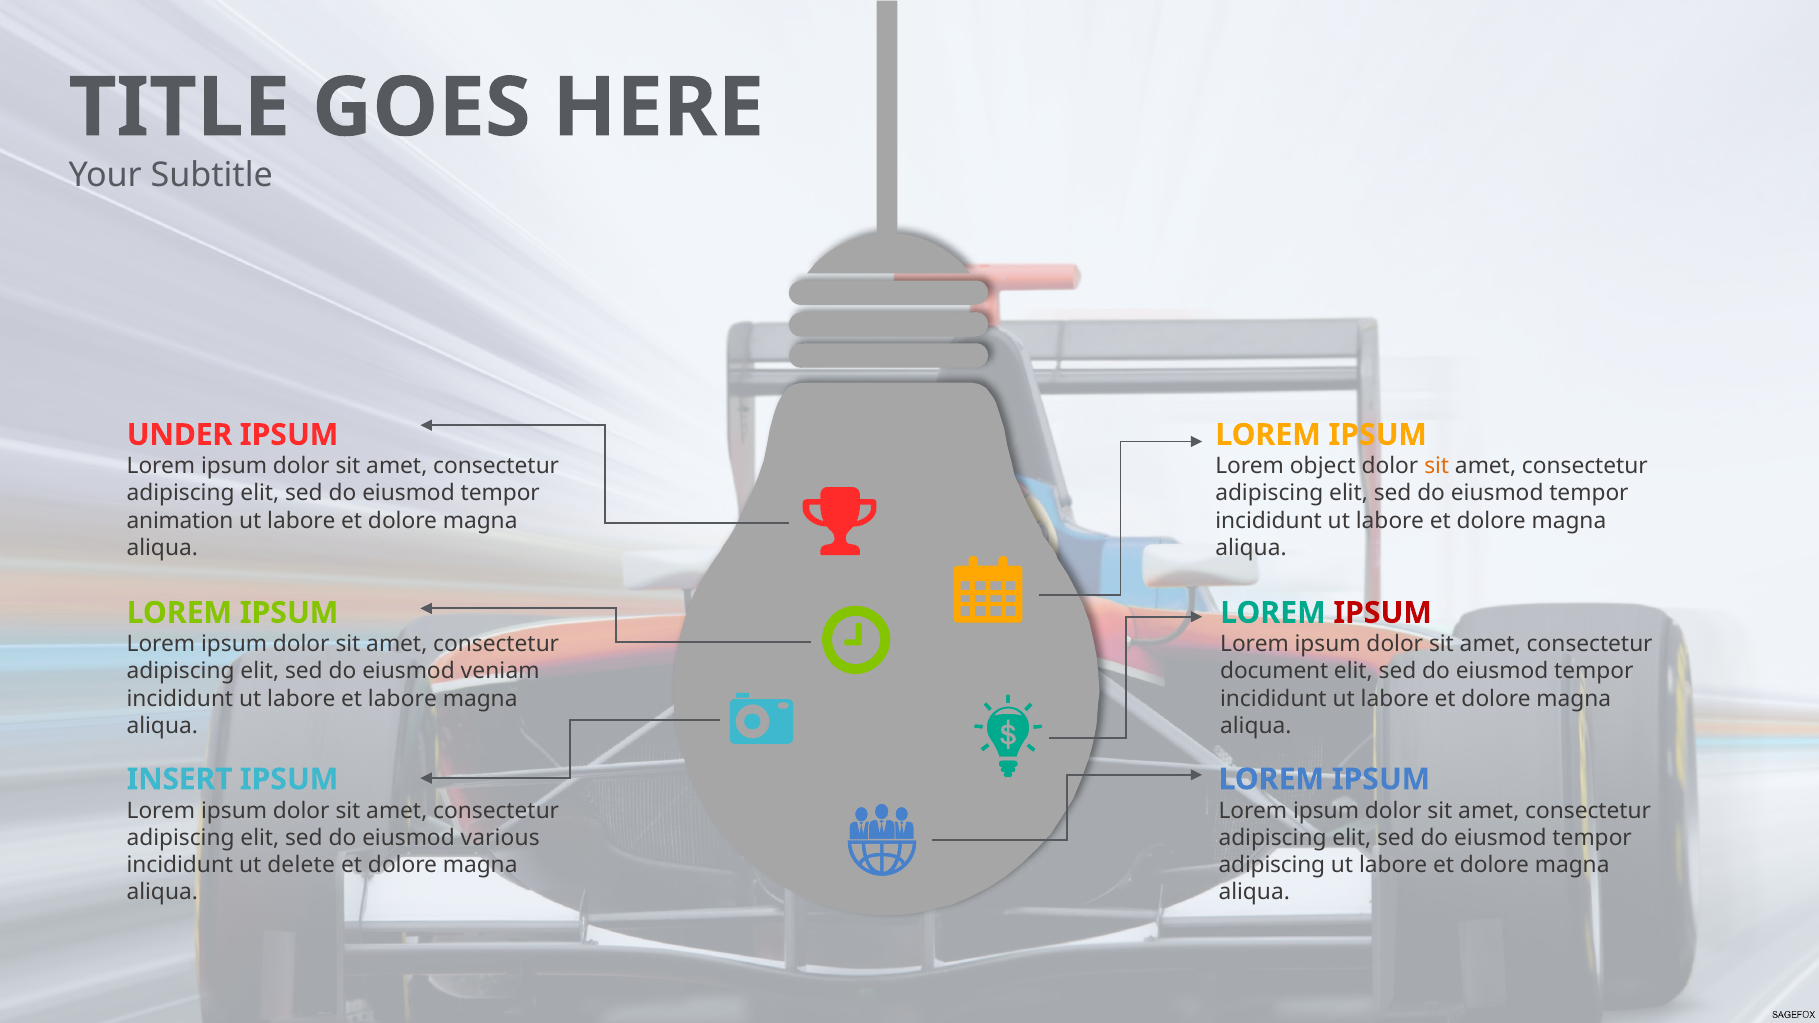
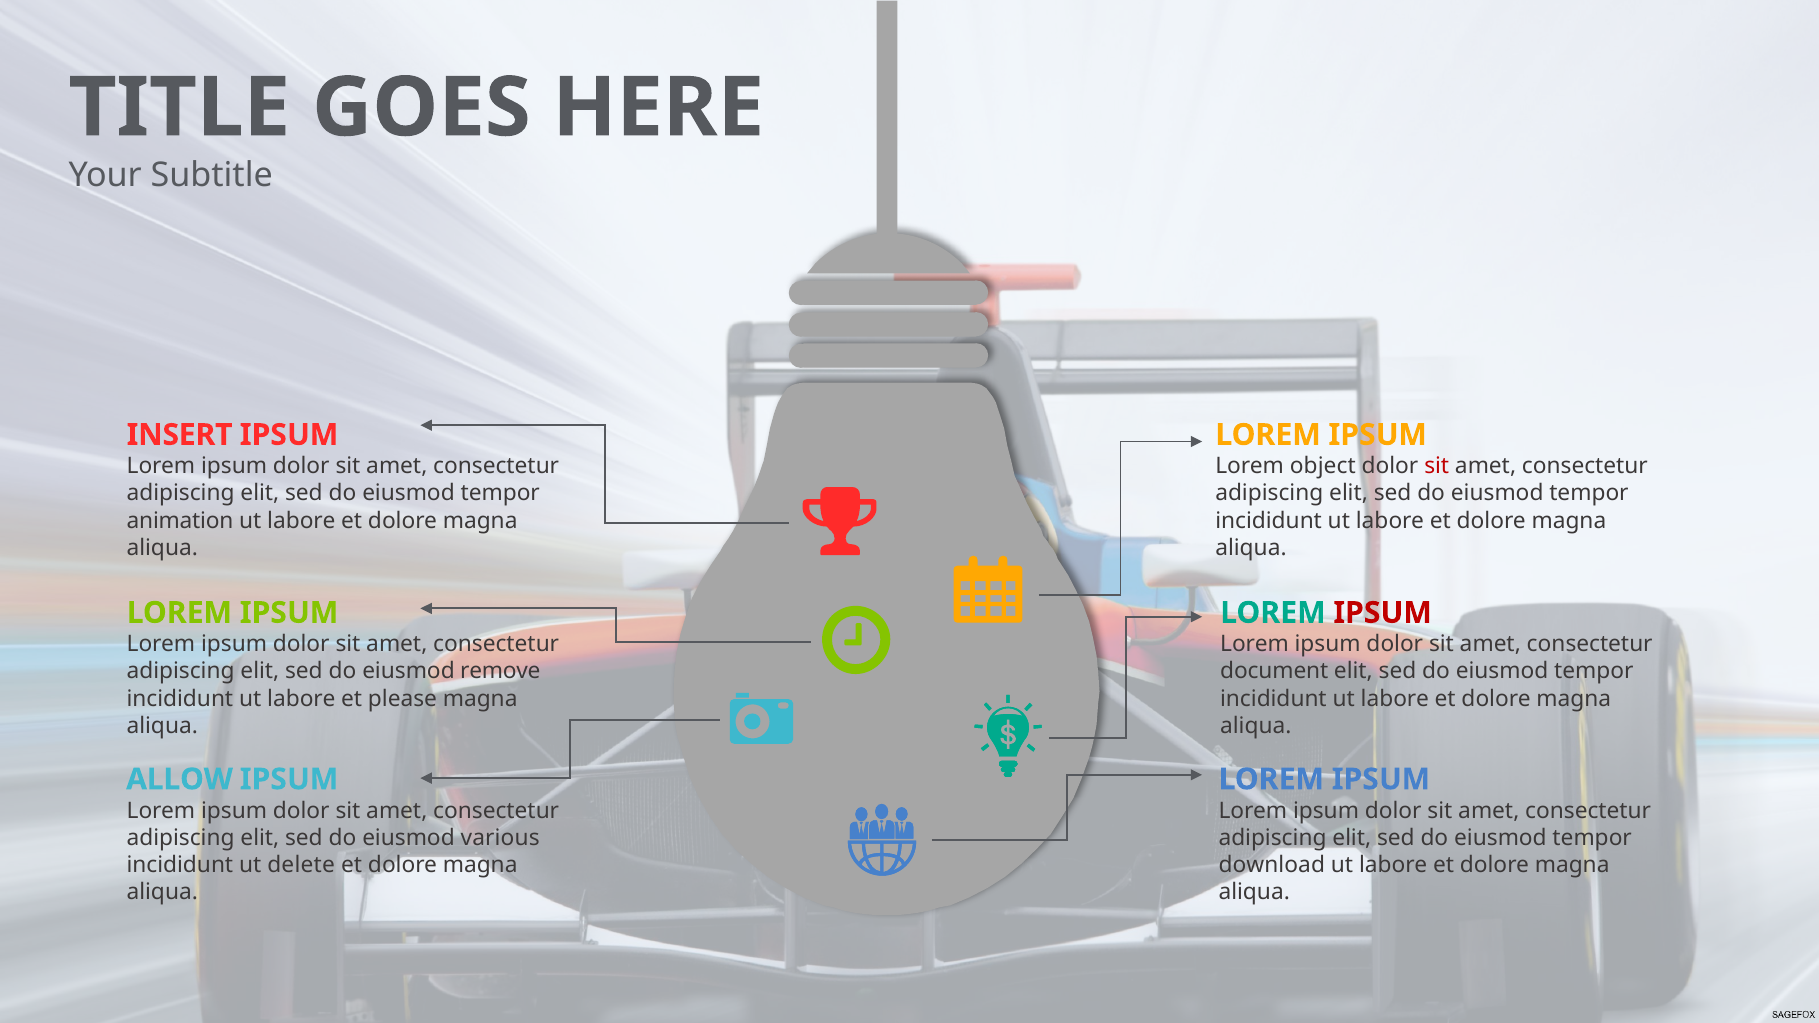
UNDER: UNDER -> INSERT
sit at (1437, 466) colour: orange -> red
veniam: veniam -> remove
et labore: labore -> please
INSERT: INSERT -> ALLOW
adipiscing at (1272, 865): adipiscing -> download
